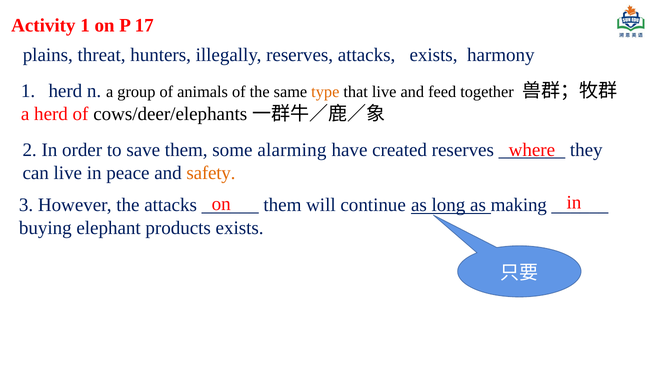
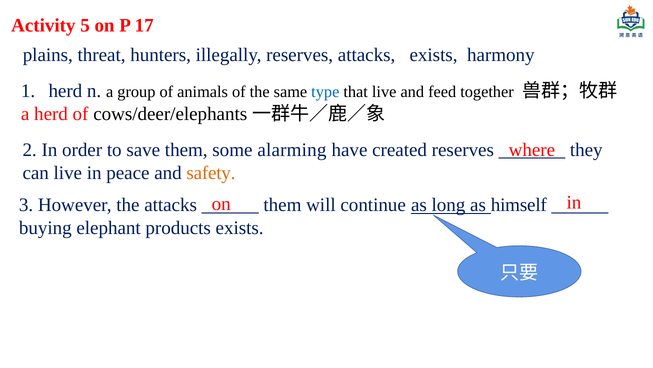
Activity 1: 1 -> 5
type colour: orange -> blue
making: making -> himself
